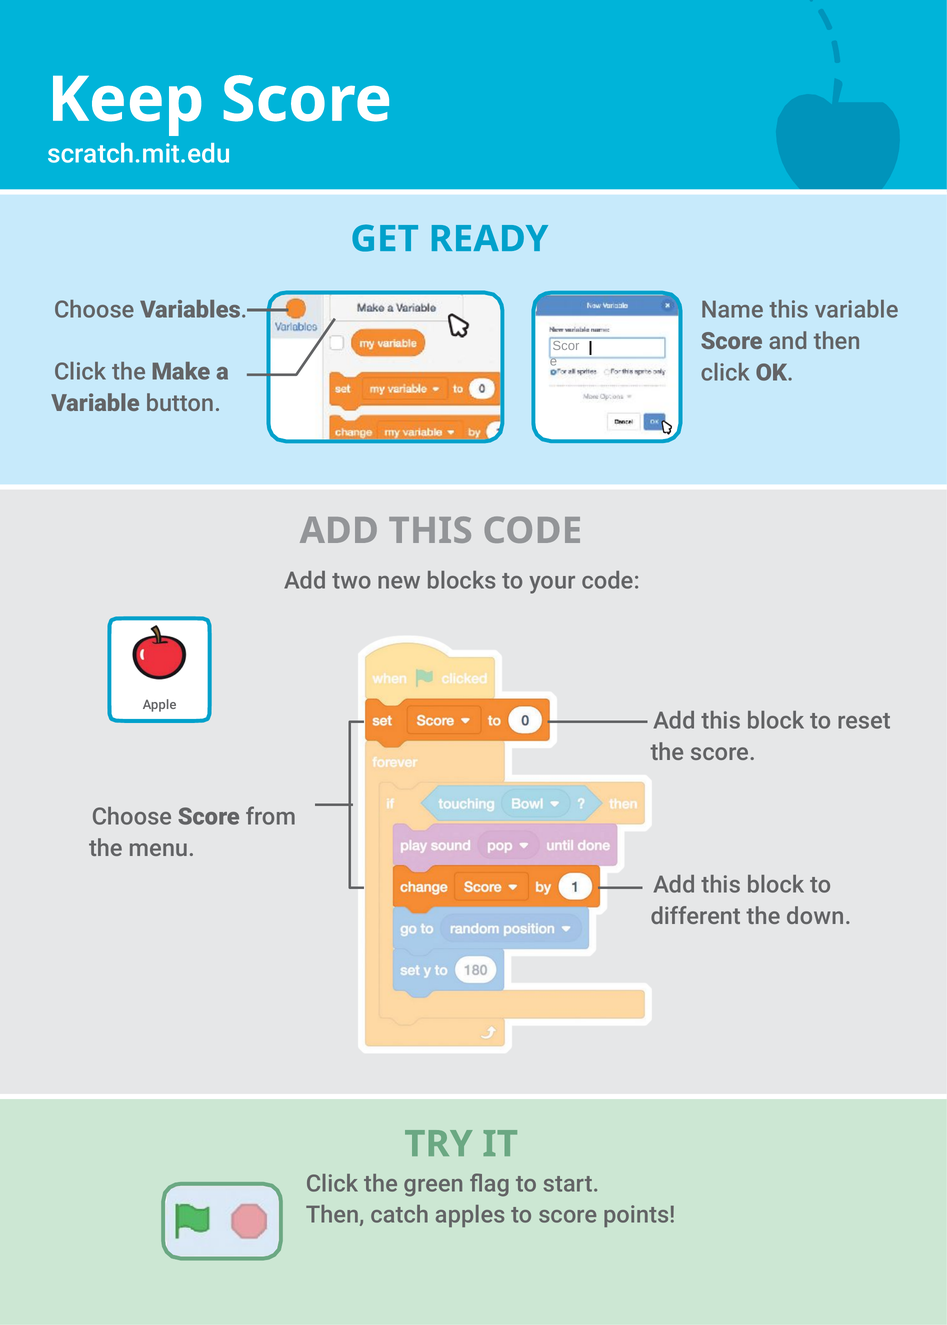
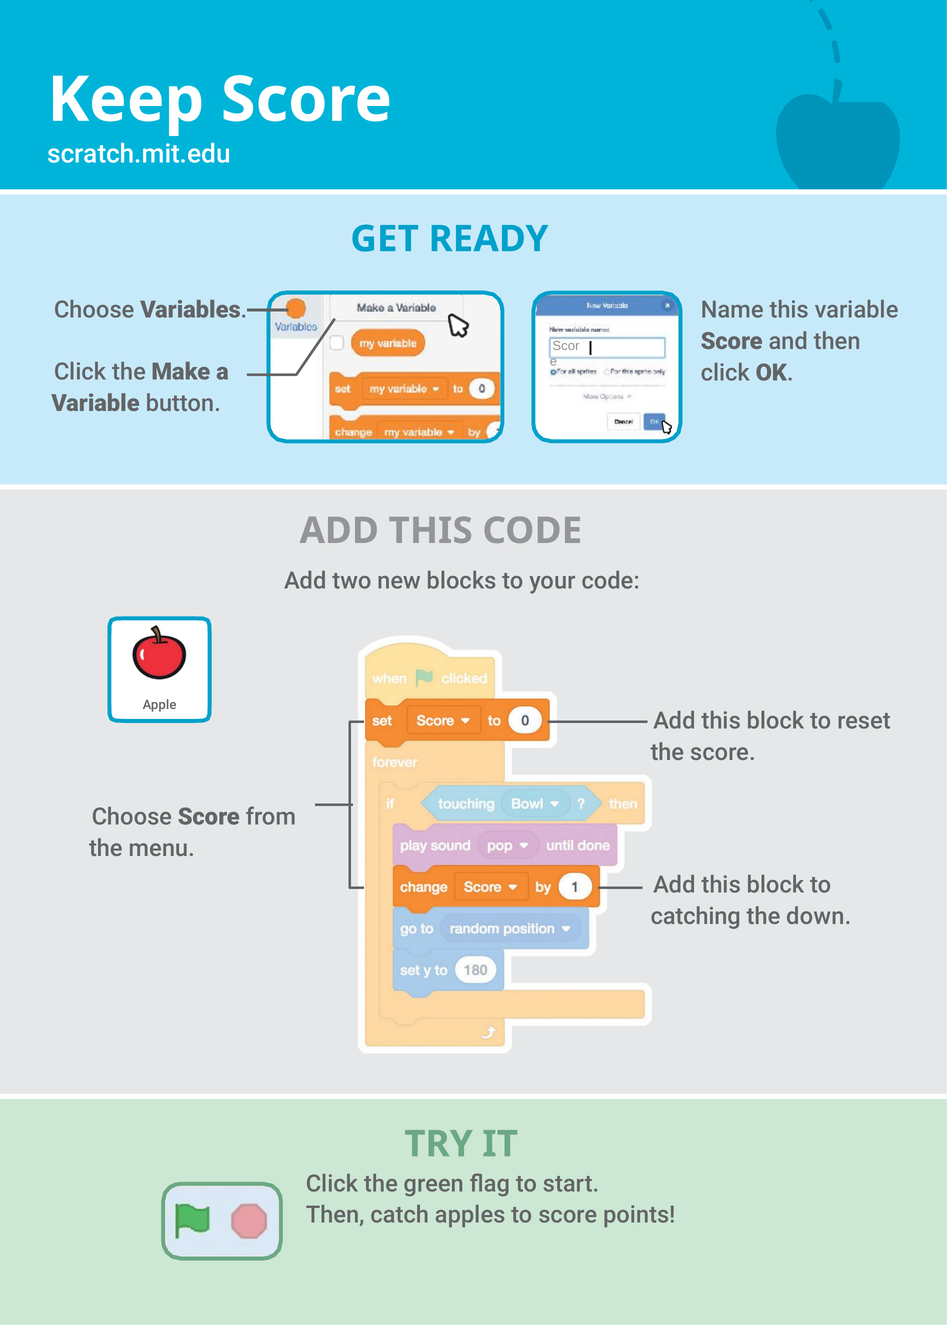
different: different -> catching
